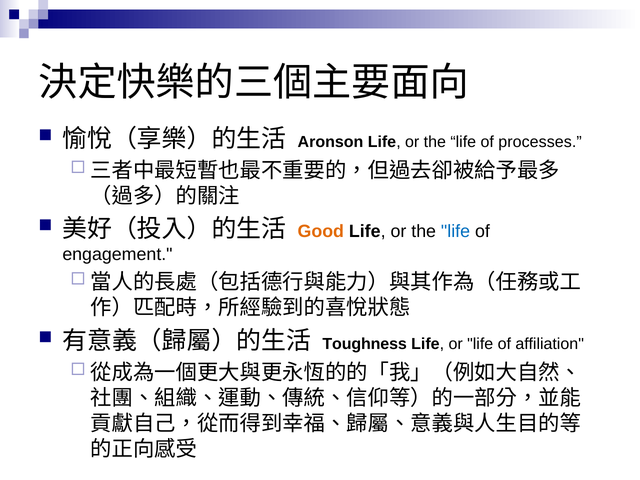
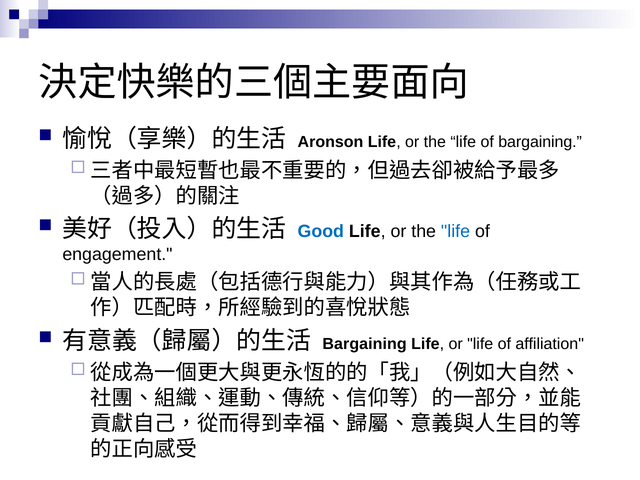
of processes: processes -> bargaining
Good colour: orange -> blue
Toughness at (365, 344): Toughness -> Bargaining
